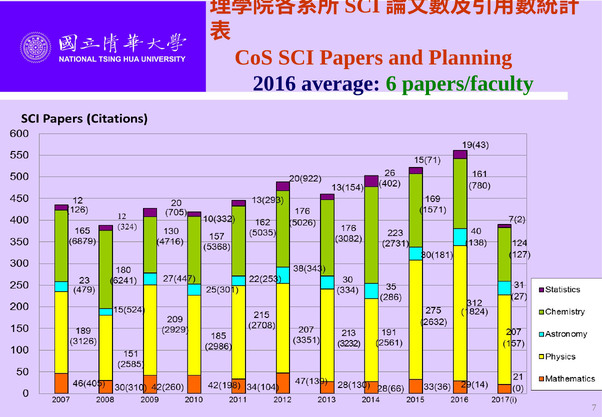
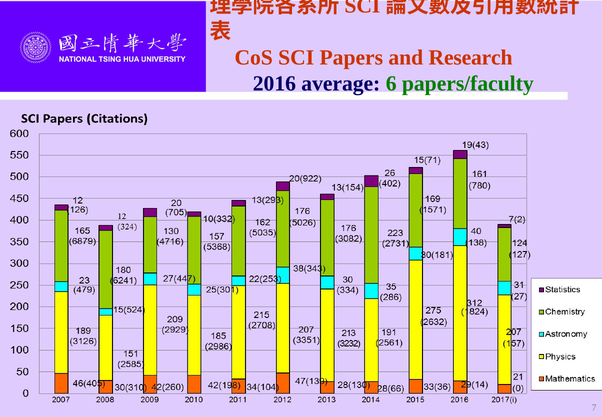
Planning: Planning -> Research
